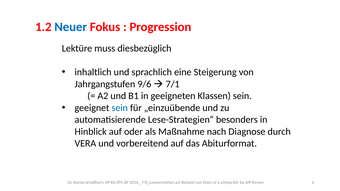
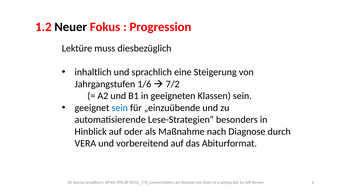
Neuer colour: blue -> black
9/6: 9/6 -> 1/6
7/1: 7/1 -> 7/2
